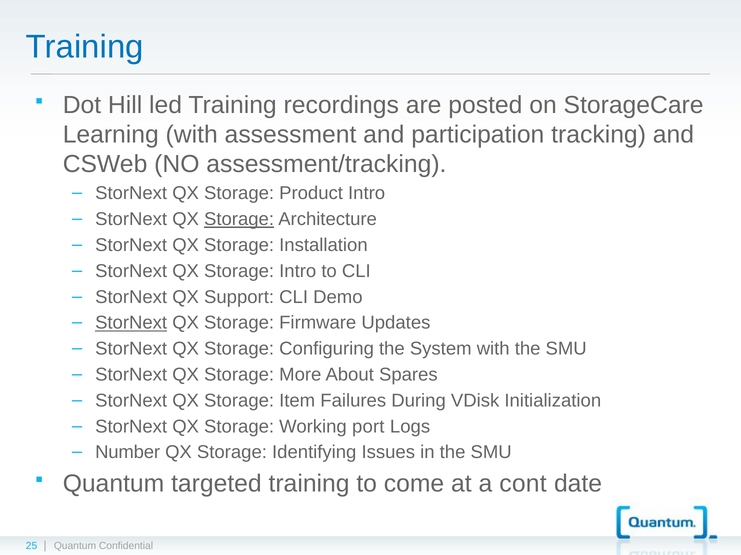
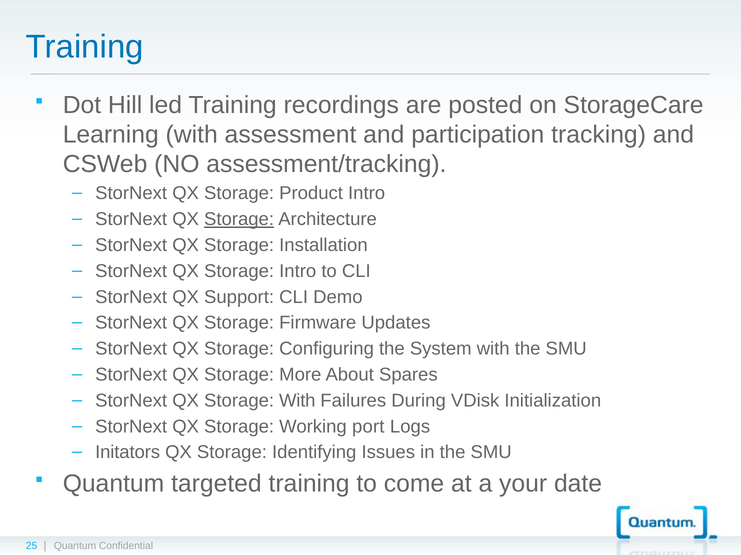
StorNext at (131, 323) underline: present -> none
Storage Item: Item -> With
Number: Number -> Initators
cont: cont -> your
